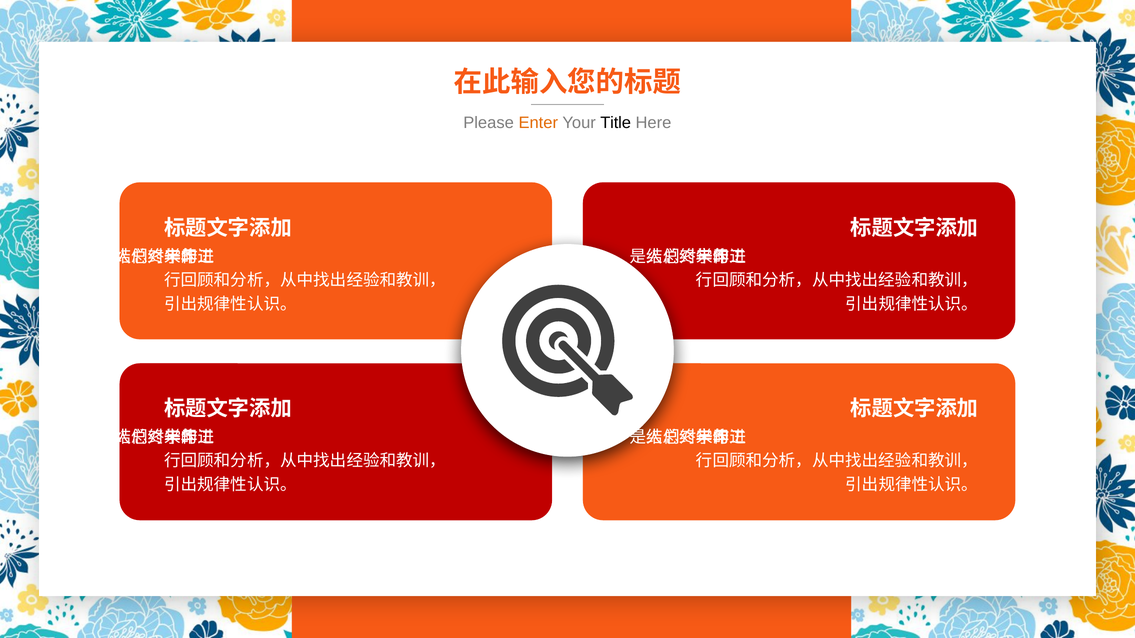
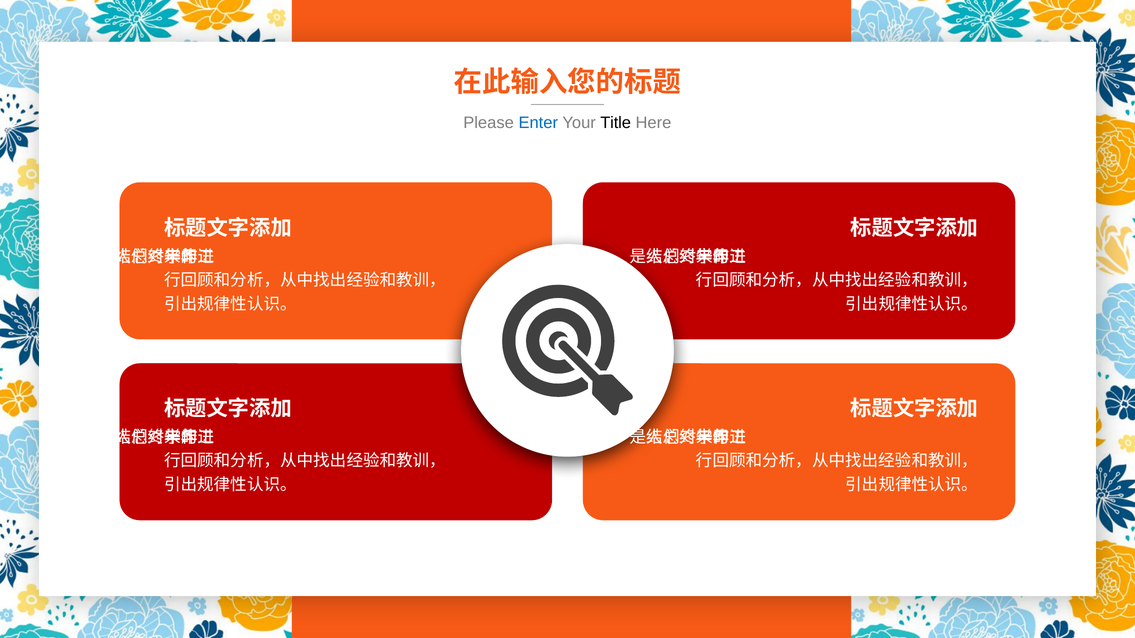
Enter colour: orange -> blue
